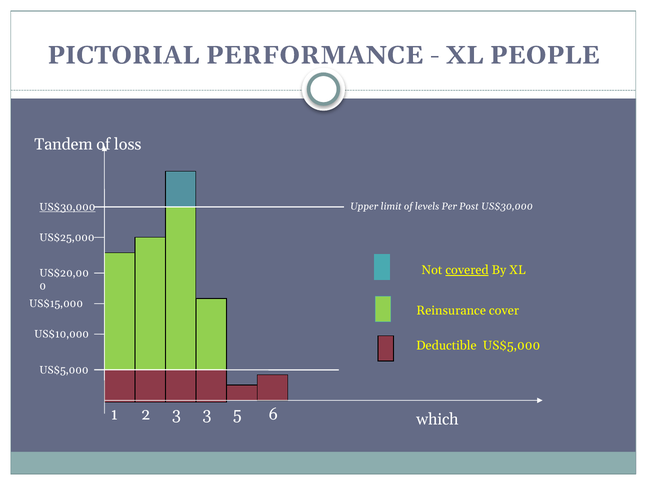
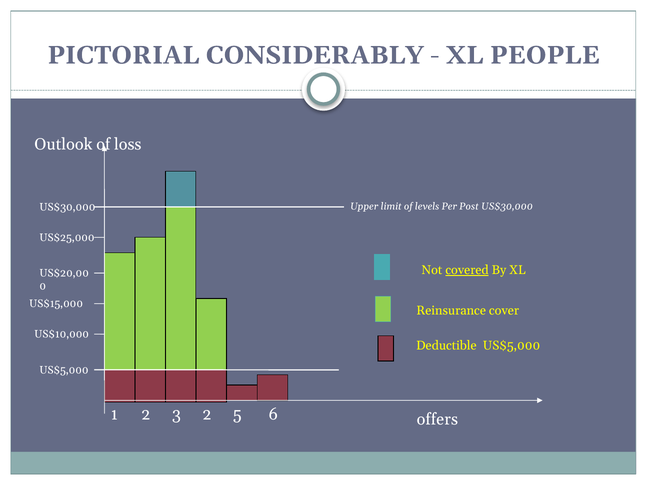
PERFORMANCE: PERFORMANCE -> CONSIDERABLY
Tandem: Tandem -> Outlook
US$30,000 at (67, 207) underline: present -> none
3 3: 3 -> 2
which: which -> offers
